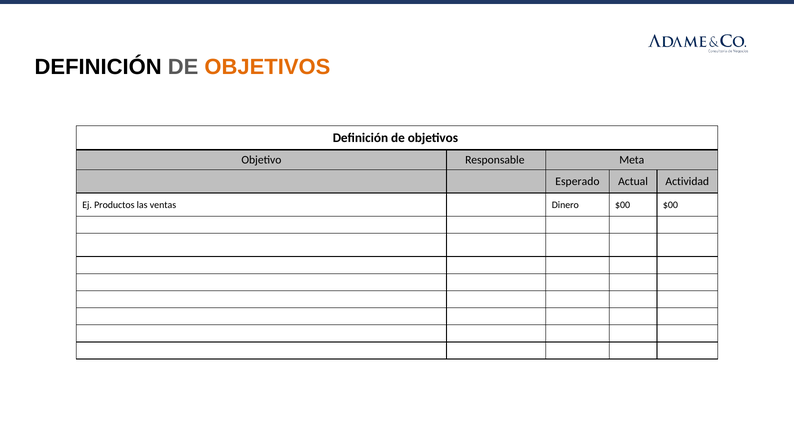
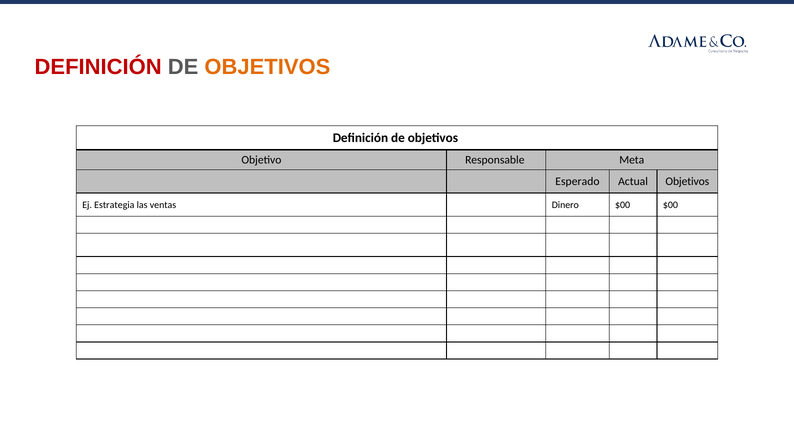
DEFINICIÓN at (98, 67) colour: black -> red
Actual Actividad: Actividad -> Objetivos
Productos: Productos -> Estrategia
